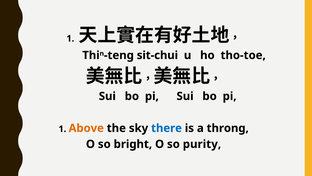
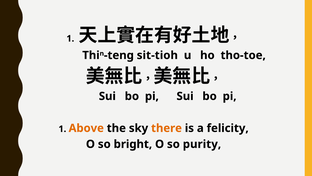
sit-chui: sit-chui -> sit-tioh
there colour: blue -> orange
throng: throng -> felicity
